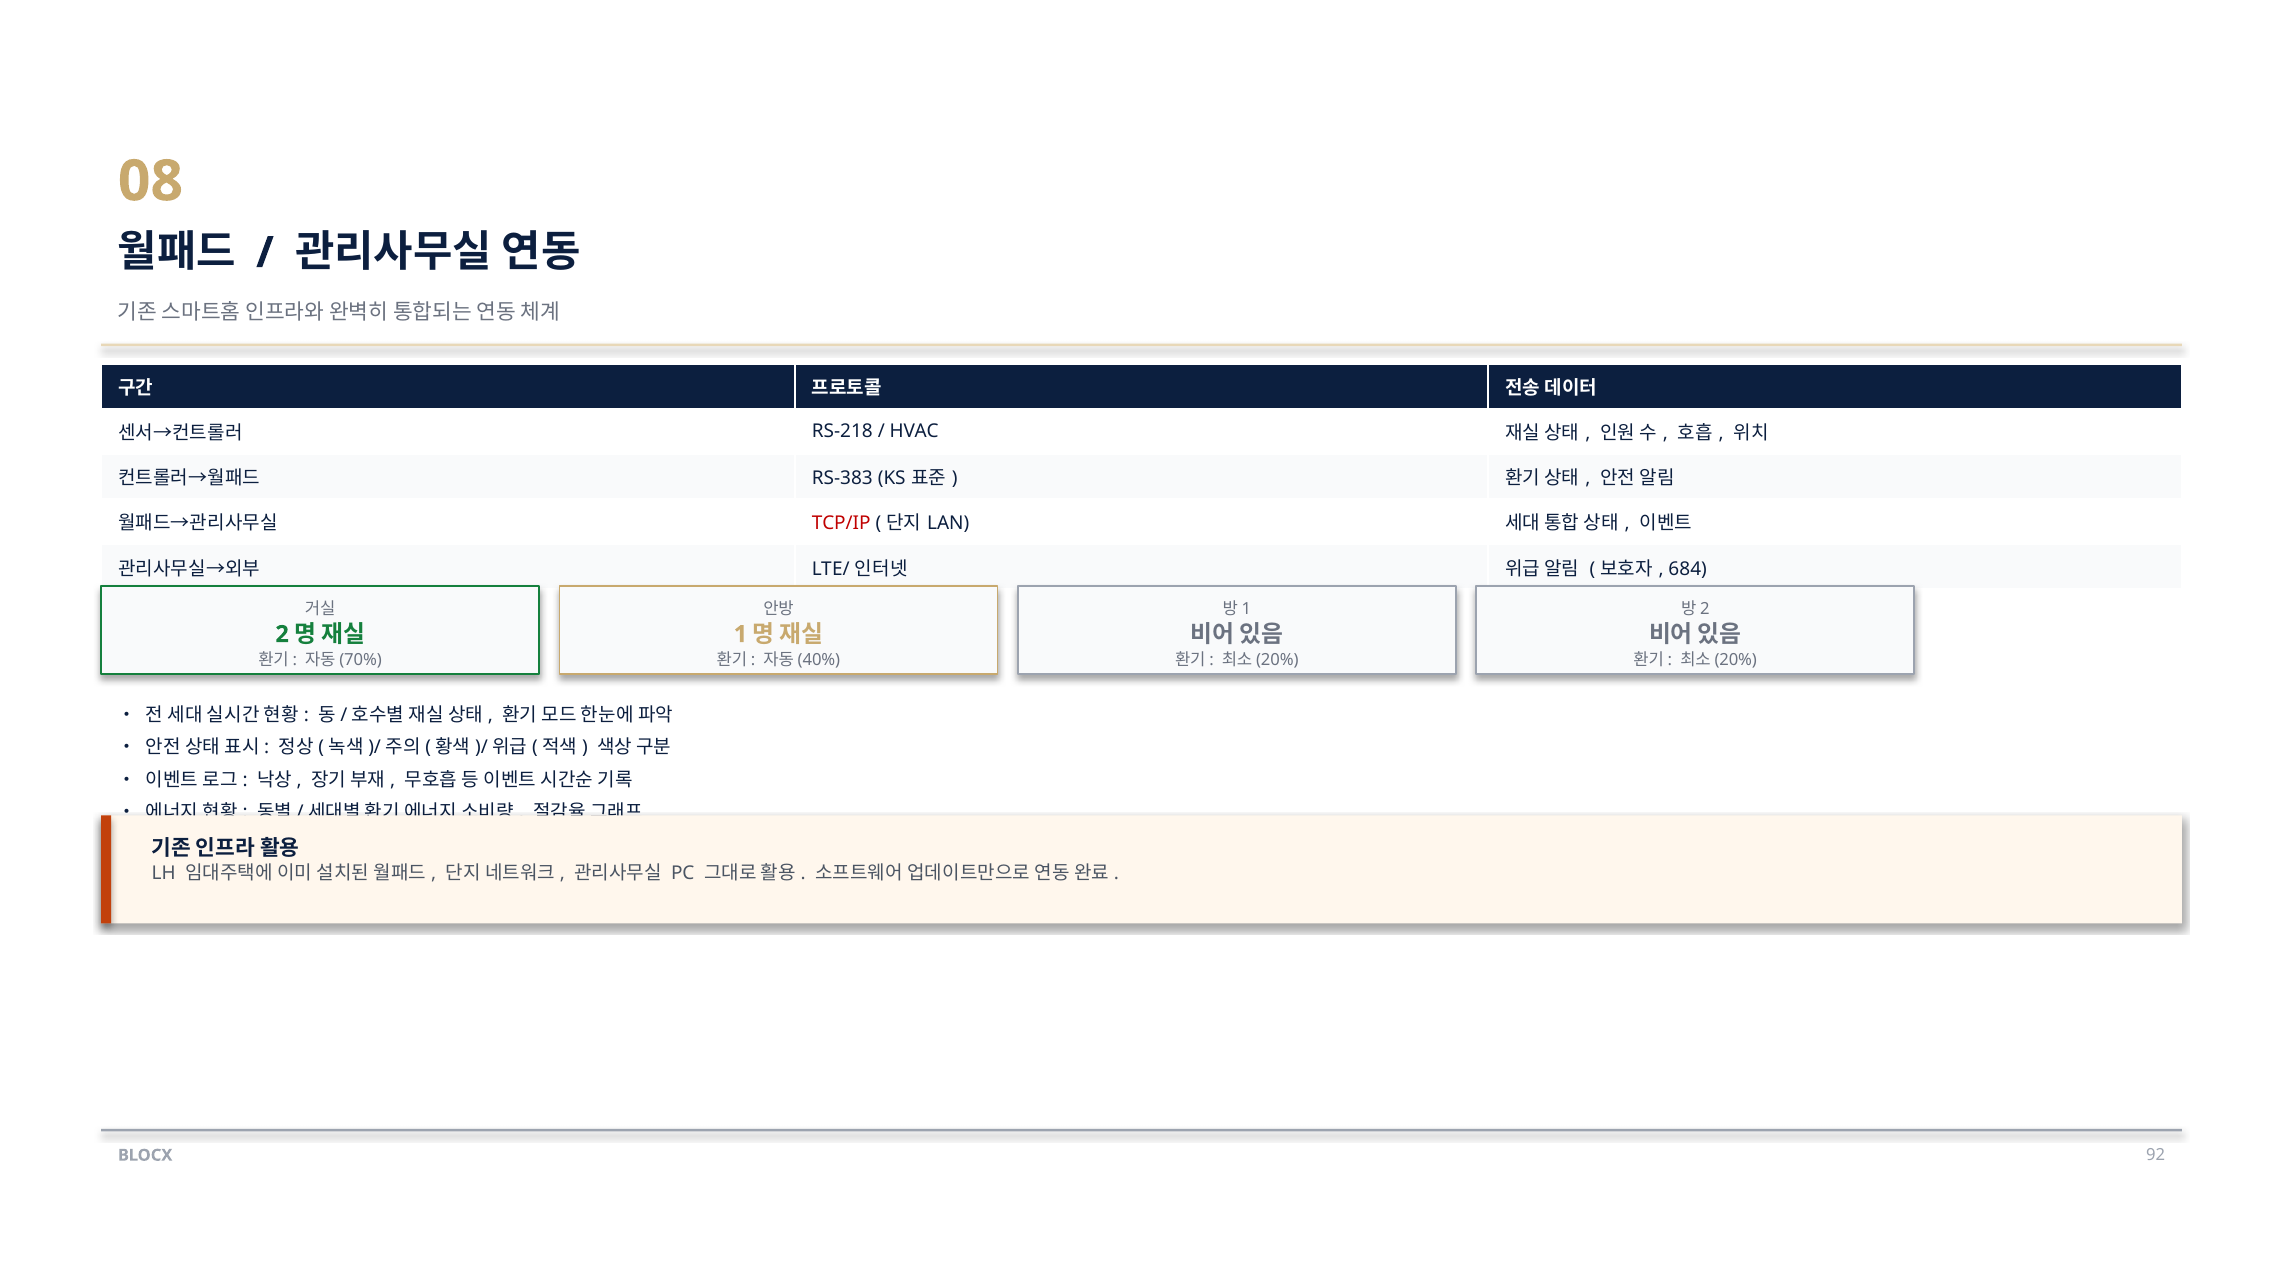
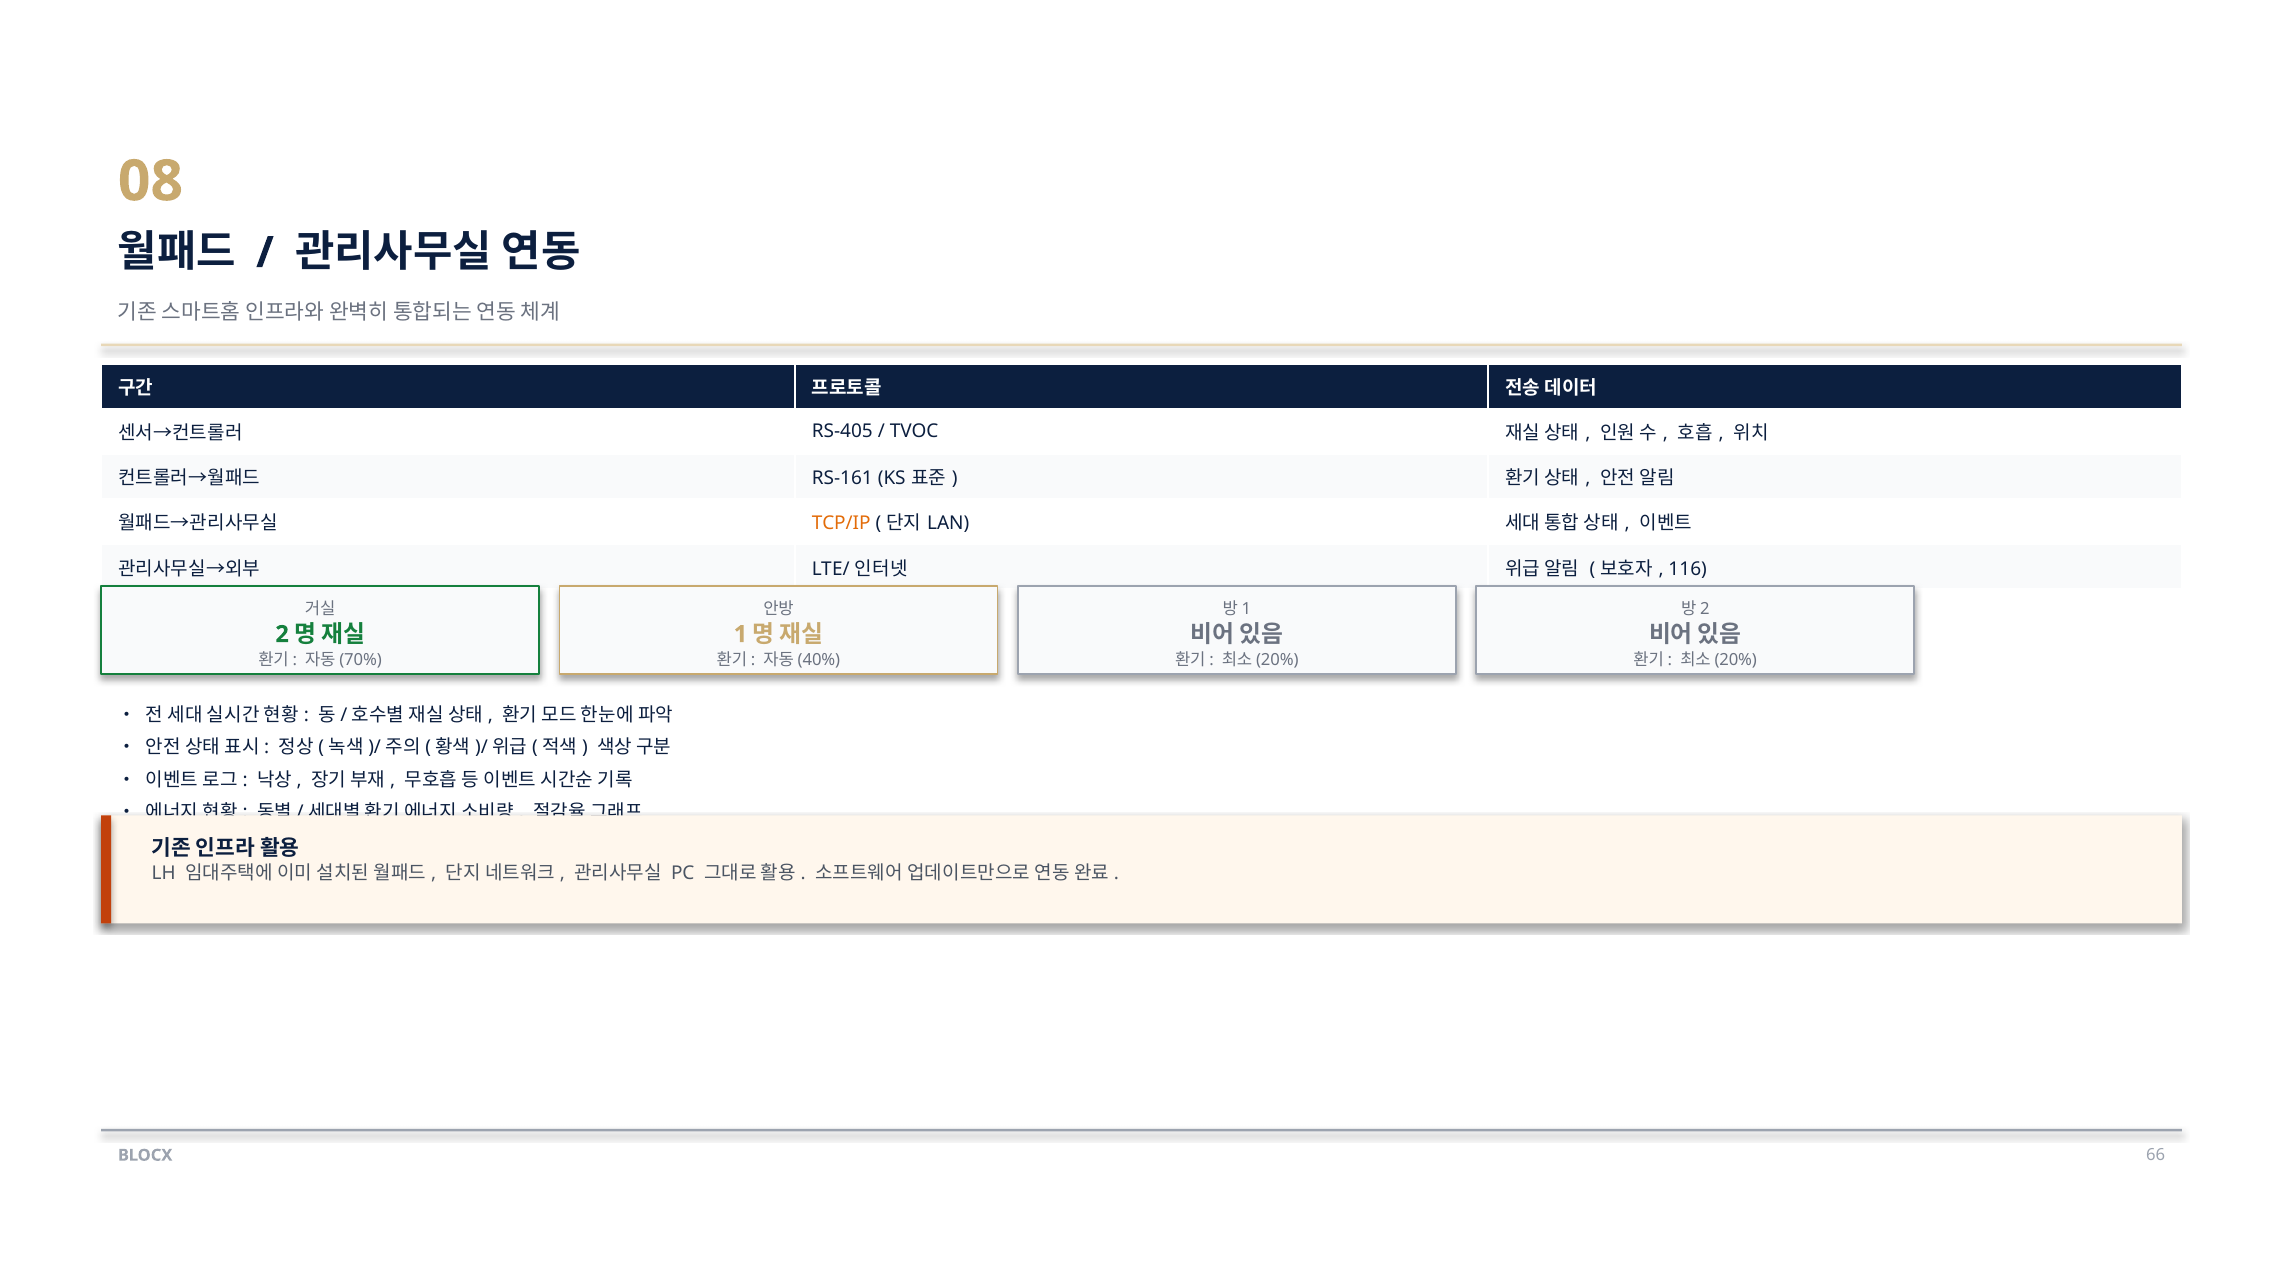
RS-218: RS-218 -> RS-405
HVAC: HVAC -> TVOC
RS-383: RS-383 -> RS-161
TCP/IP colour: red -> orange
684: 684 -> 116
92: 92 -> 66
